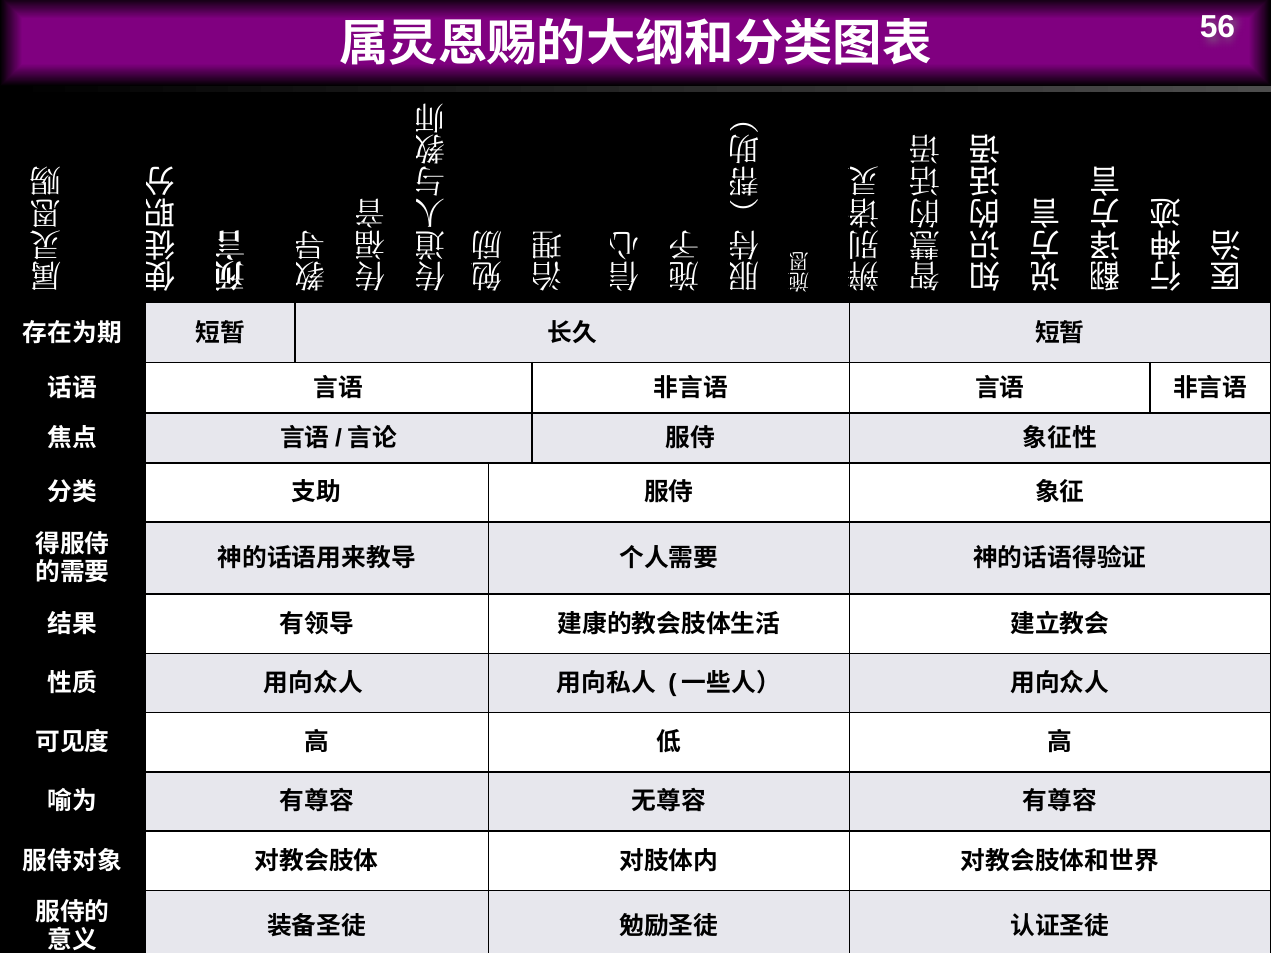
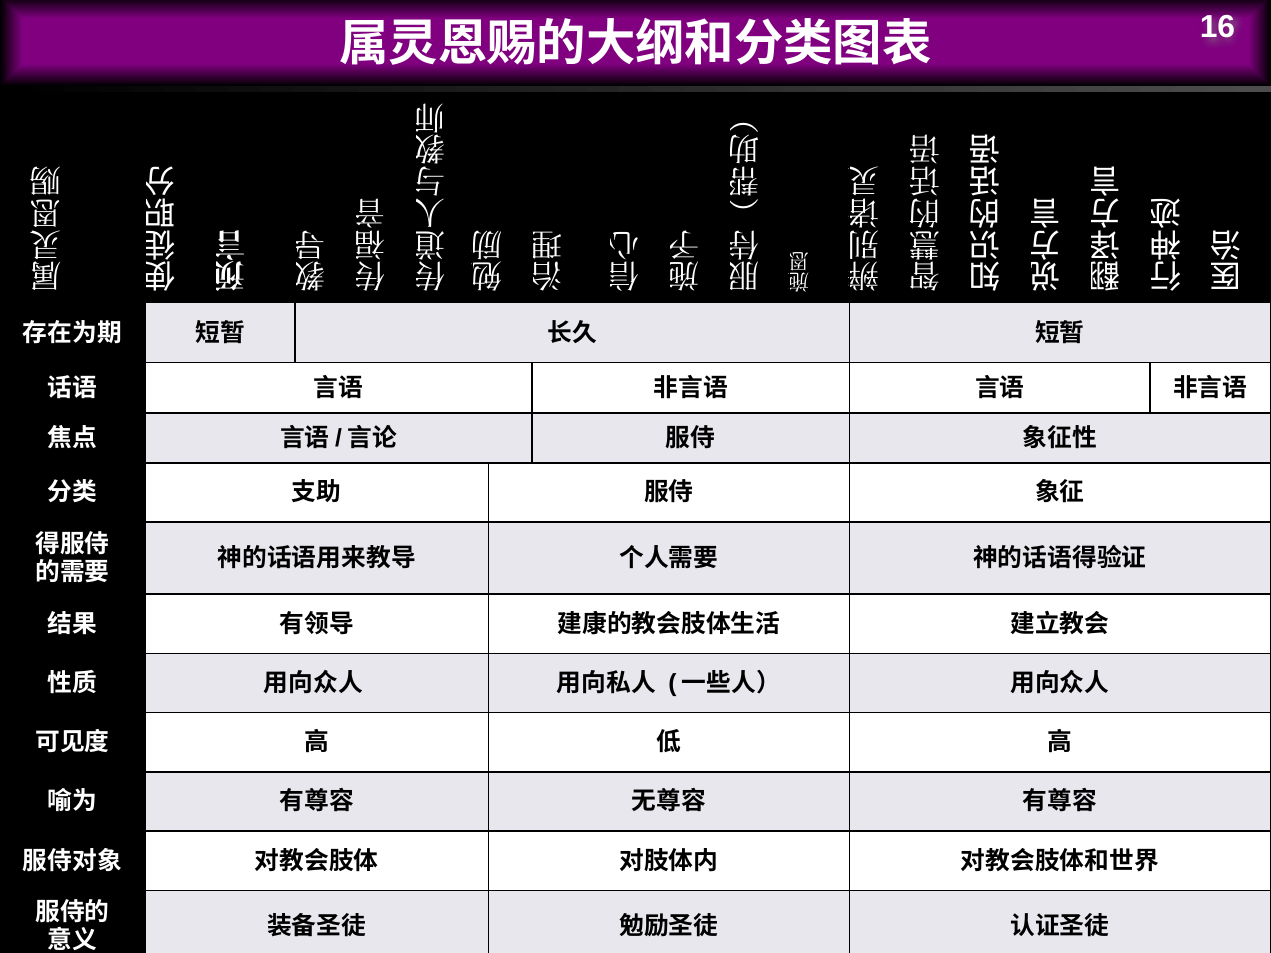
56: 56 -> 16
